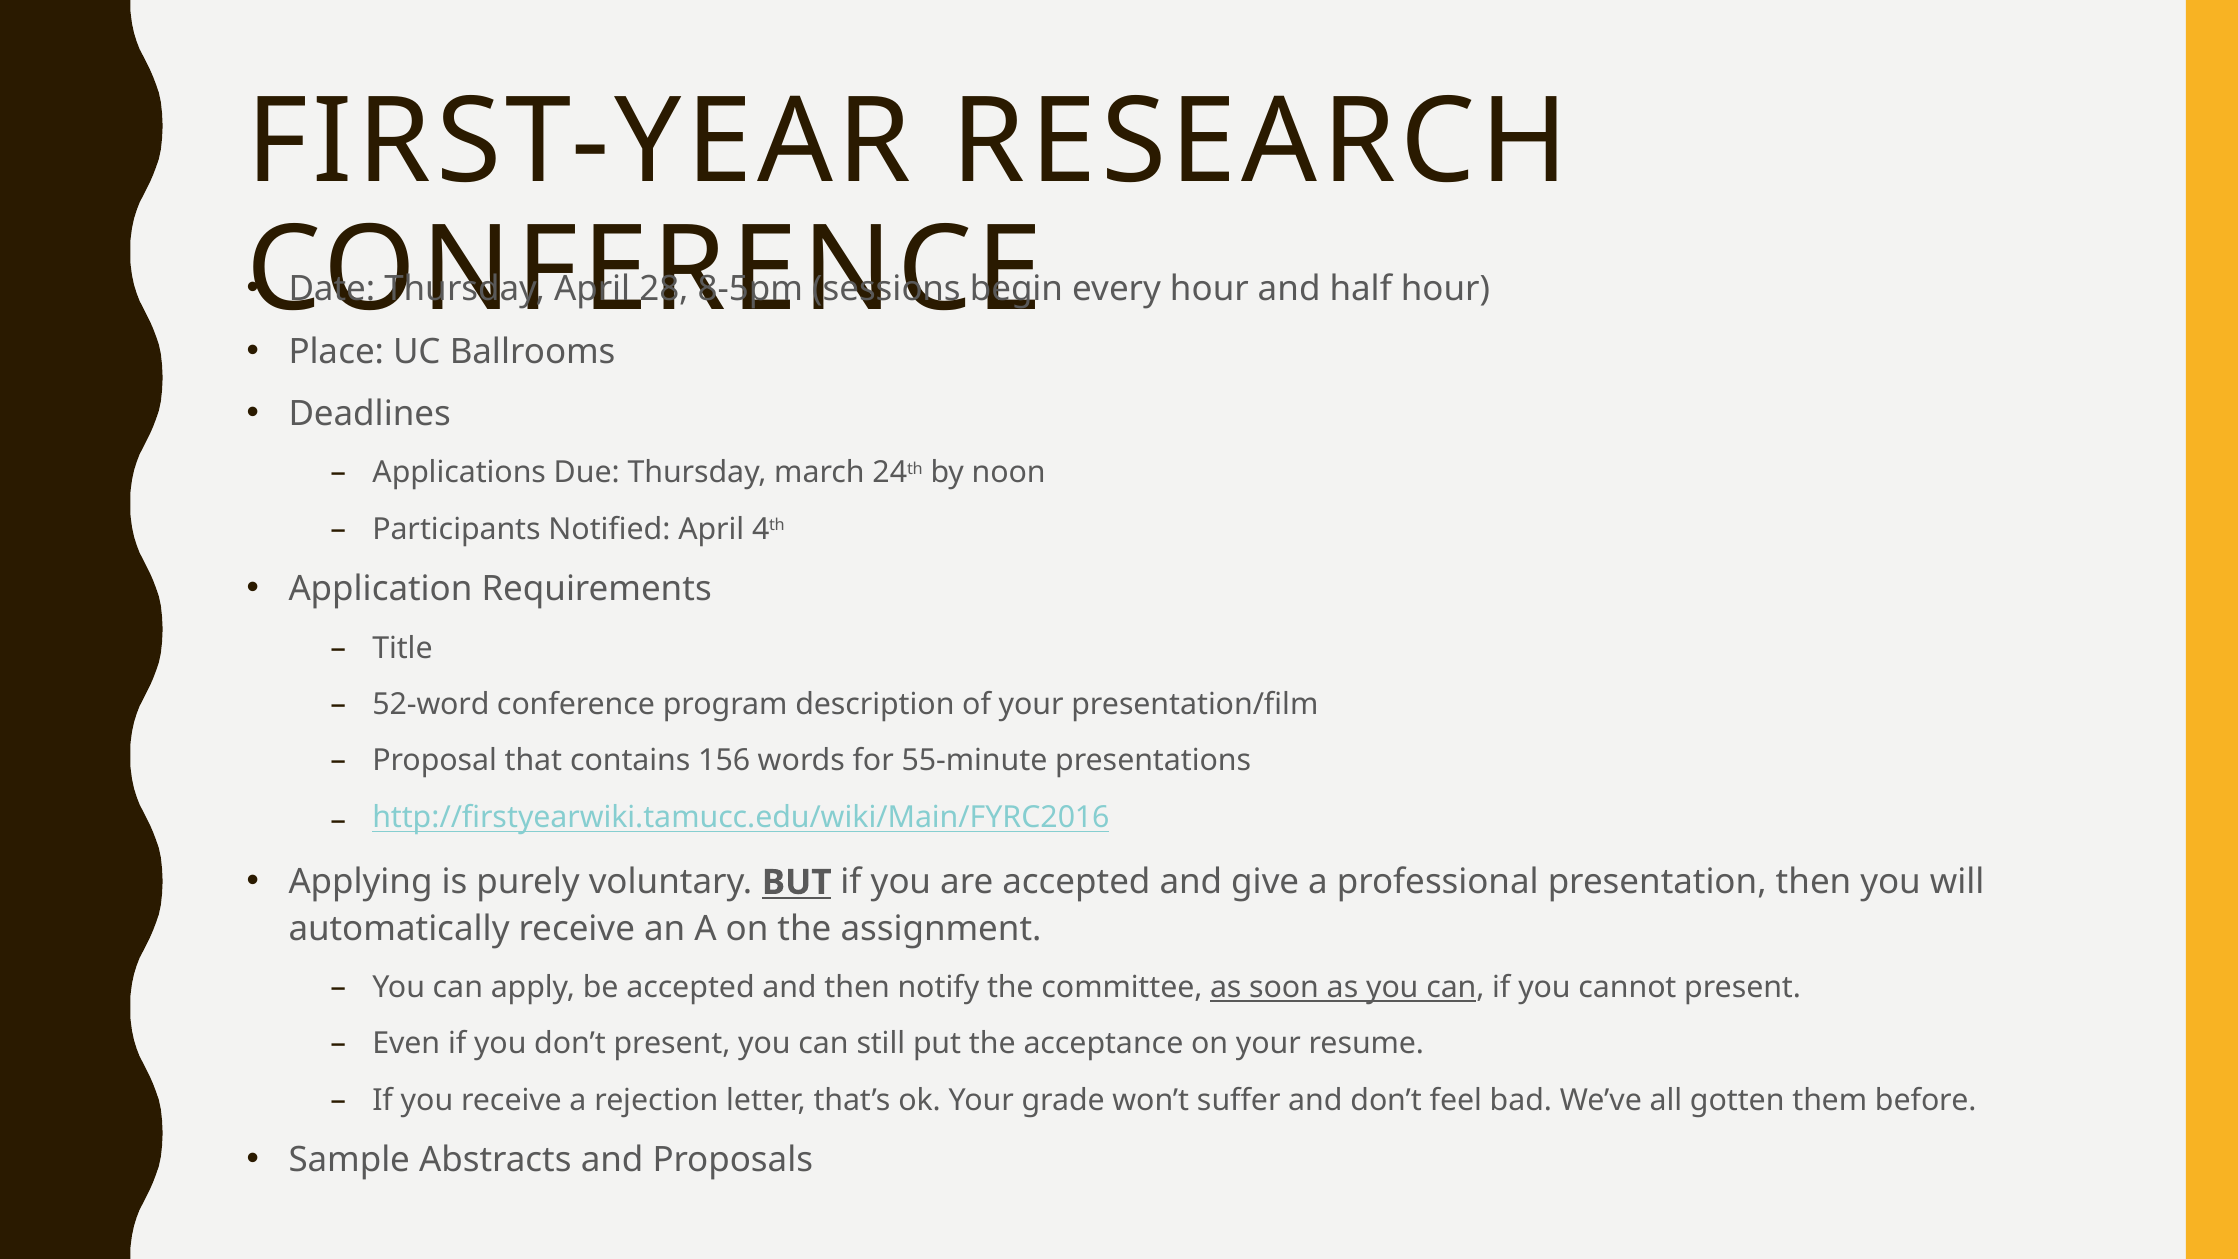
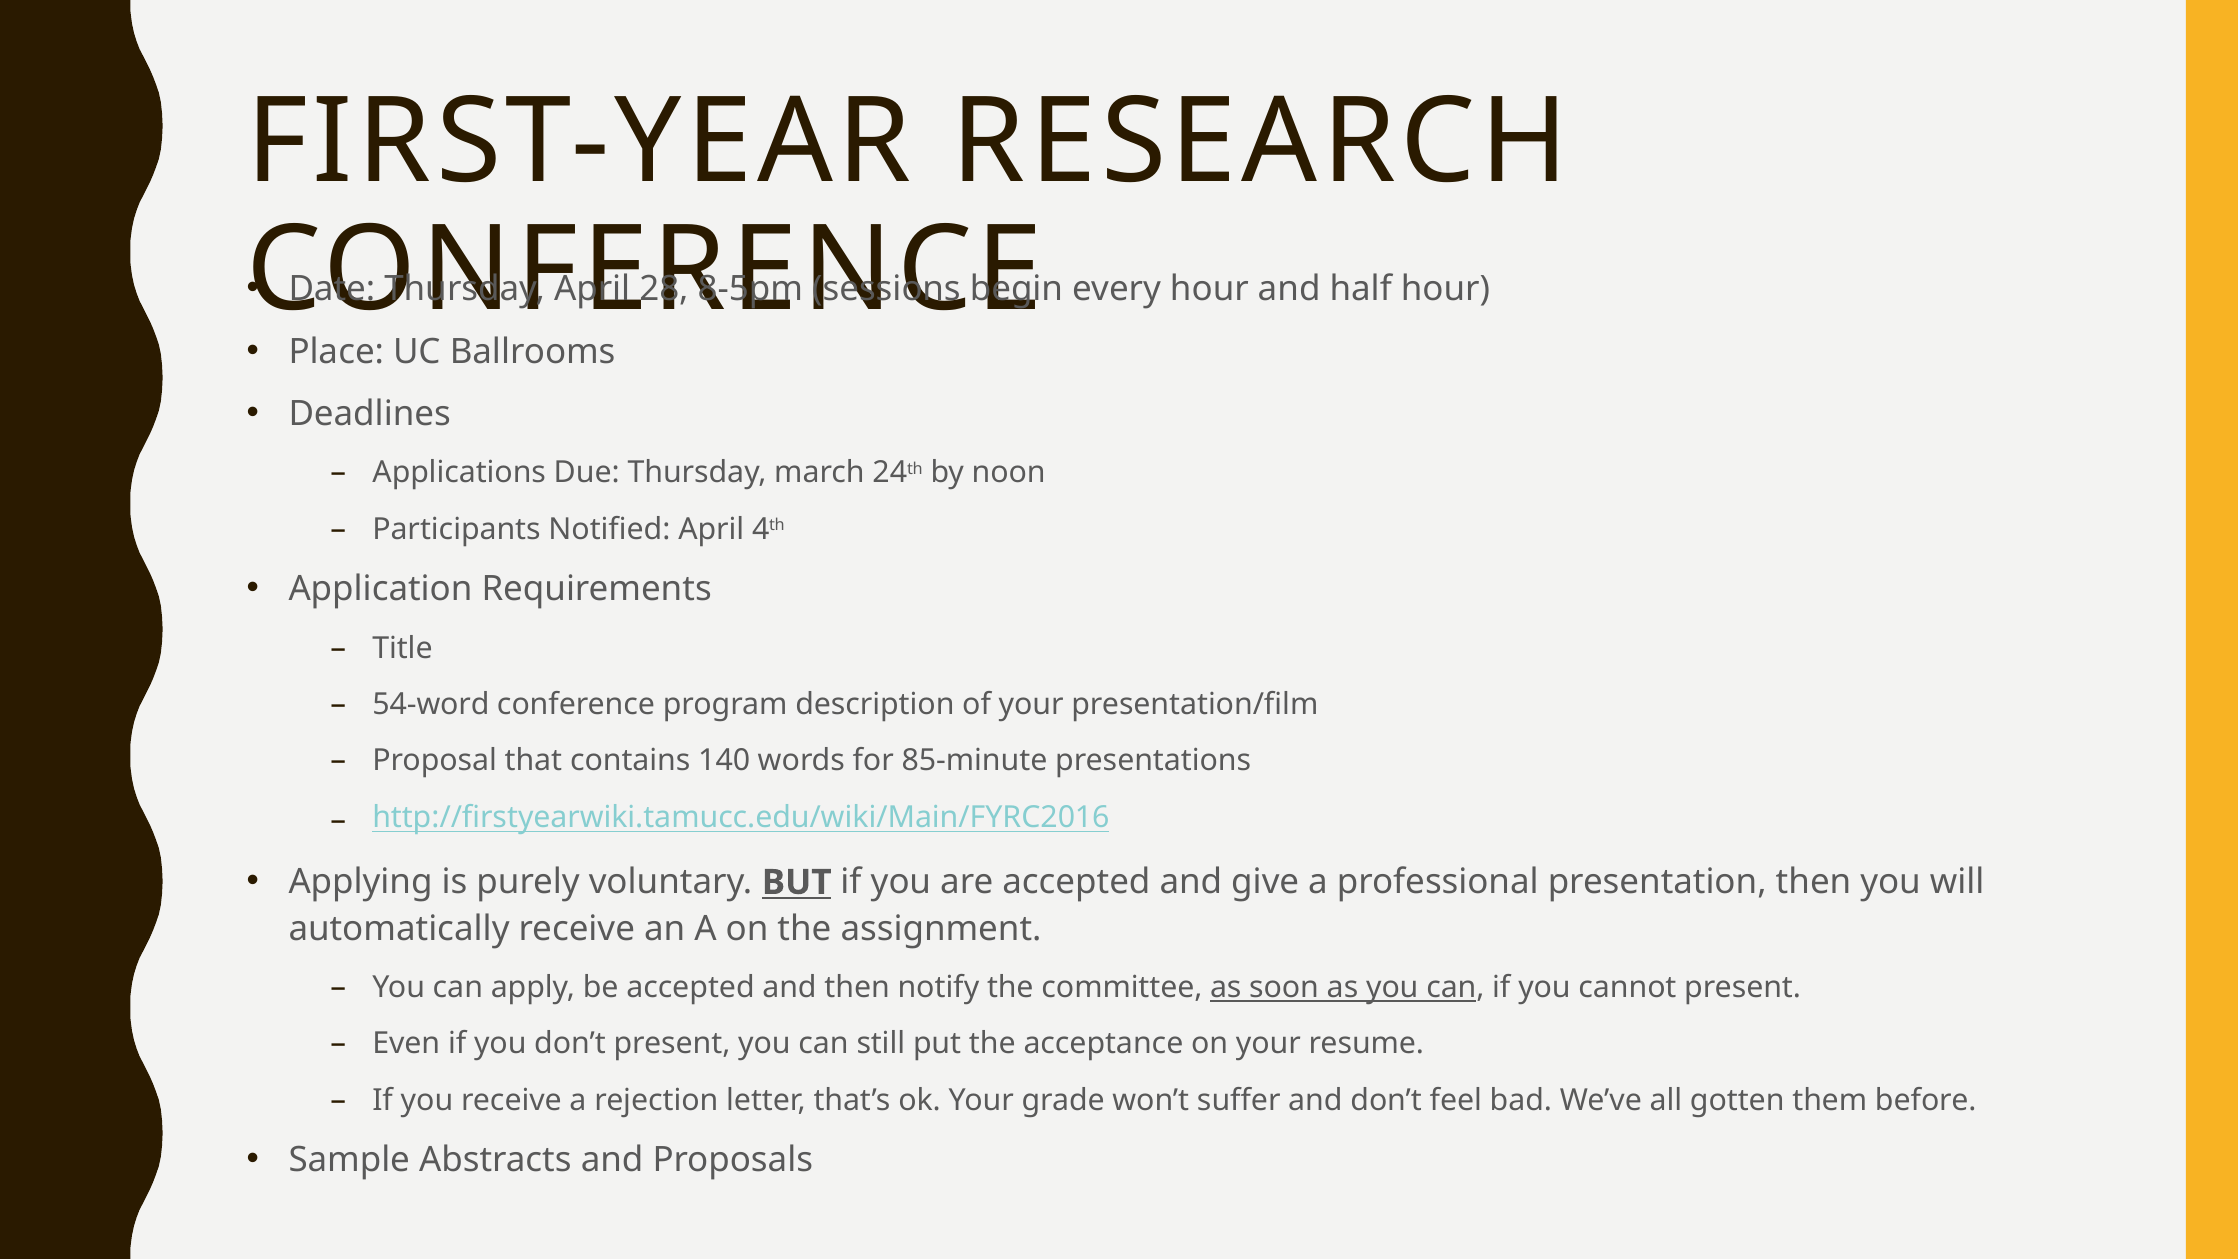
52-word: 52-word -> 54-word
156: 156 -> 140
55-minute: 55-minute -> 85-minute
